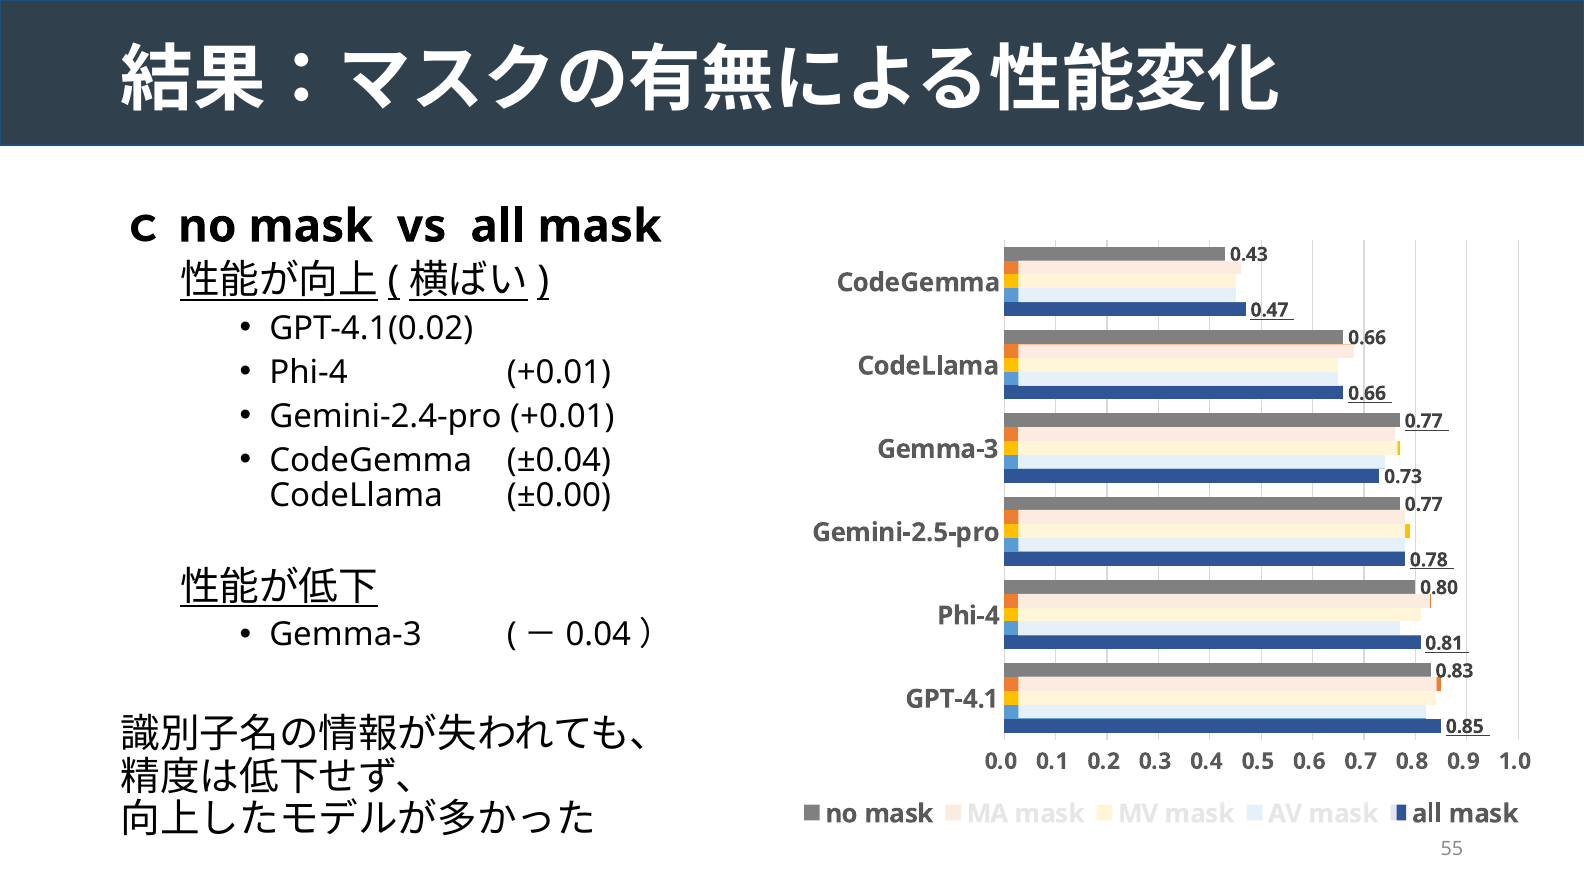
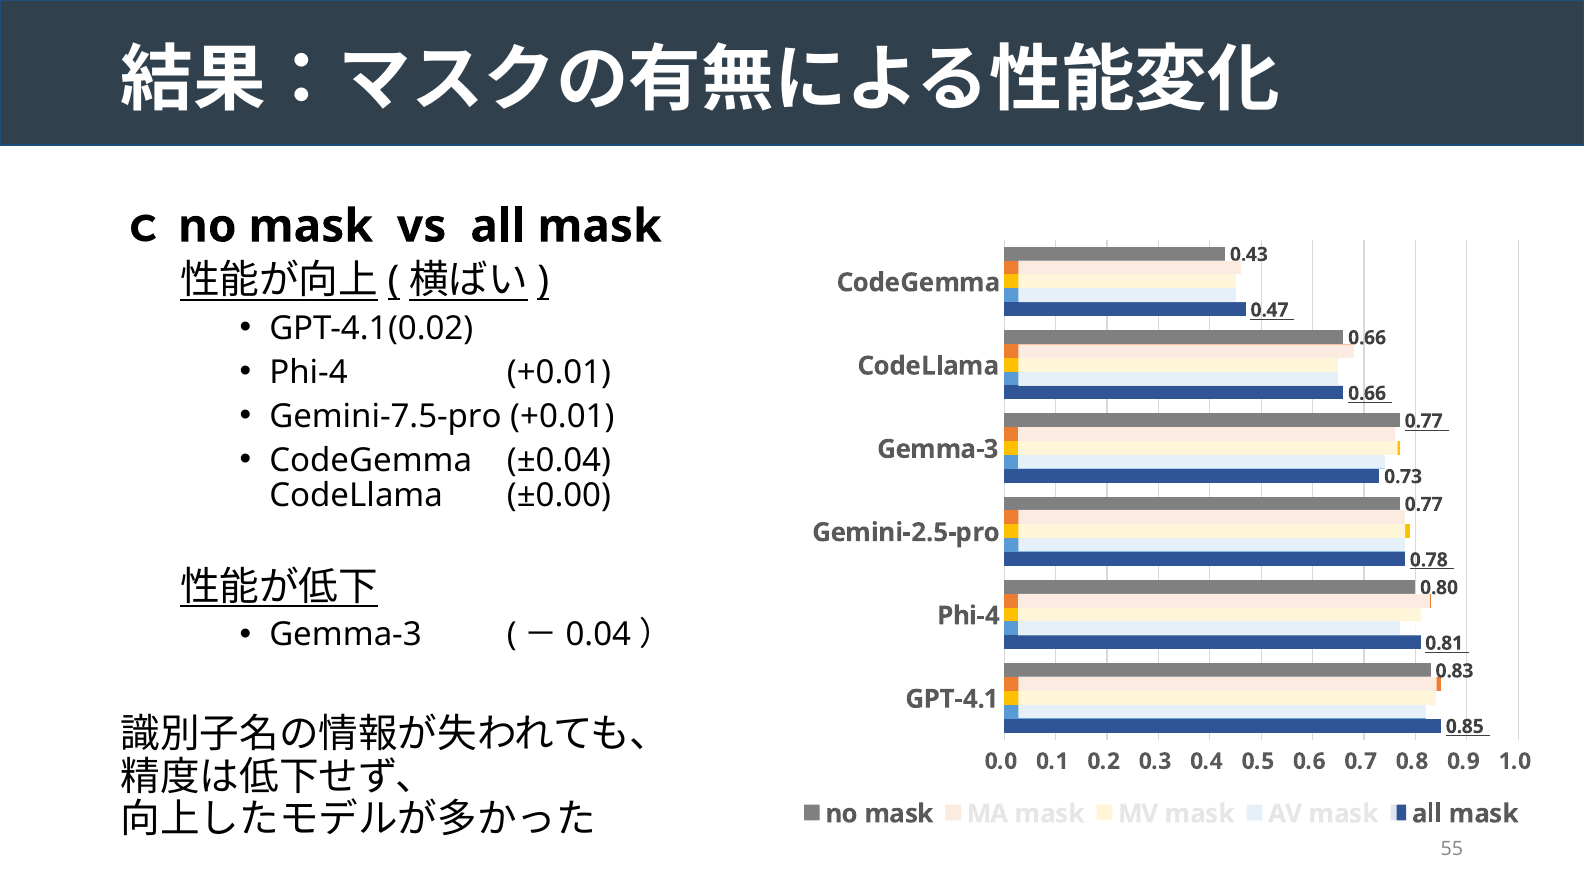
Gemini-2.4-pro: Gemini-2.4-pro -> Gemini-7.5-pro
